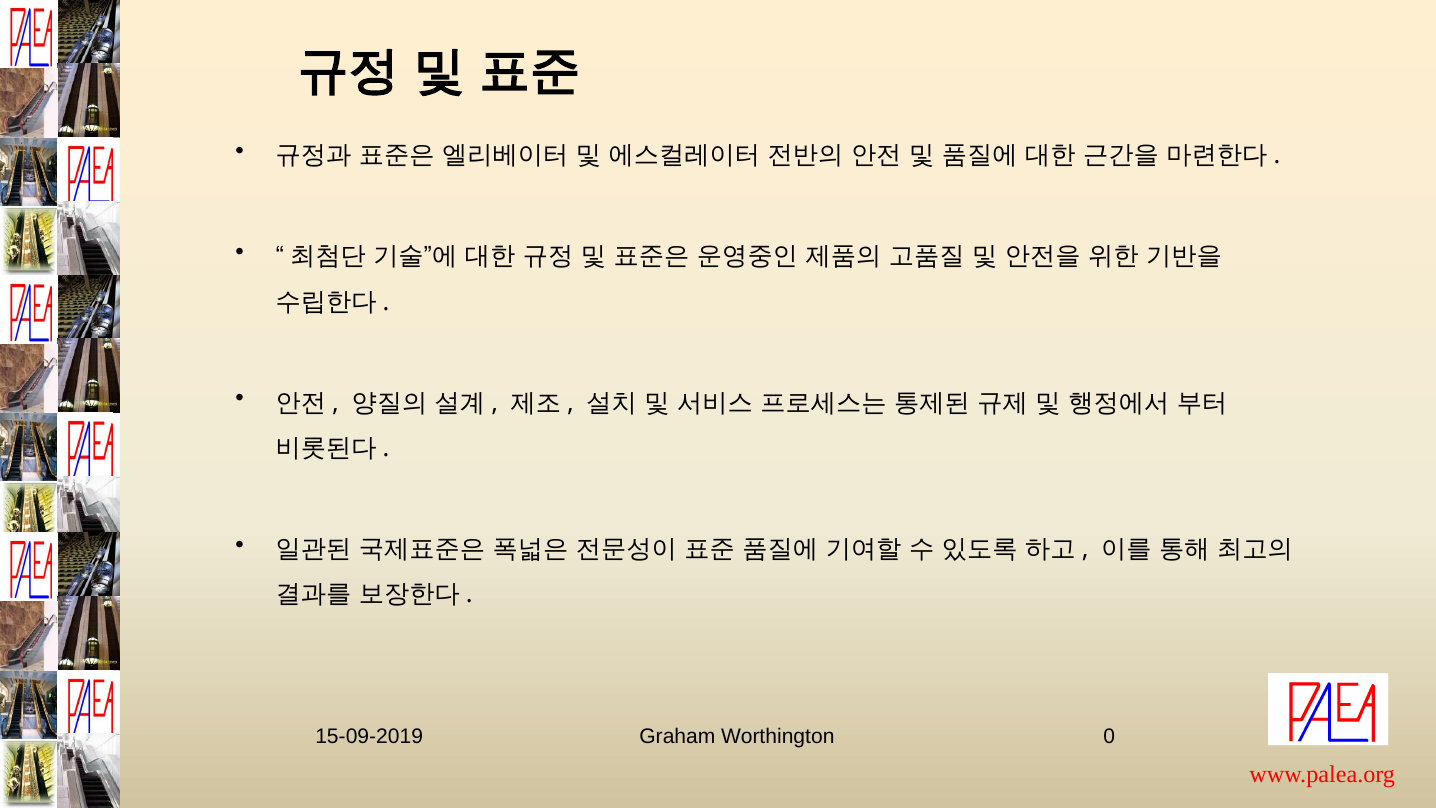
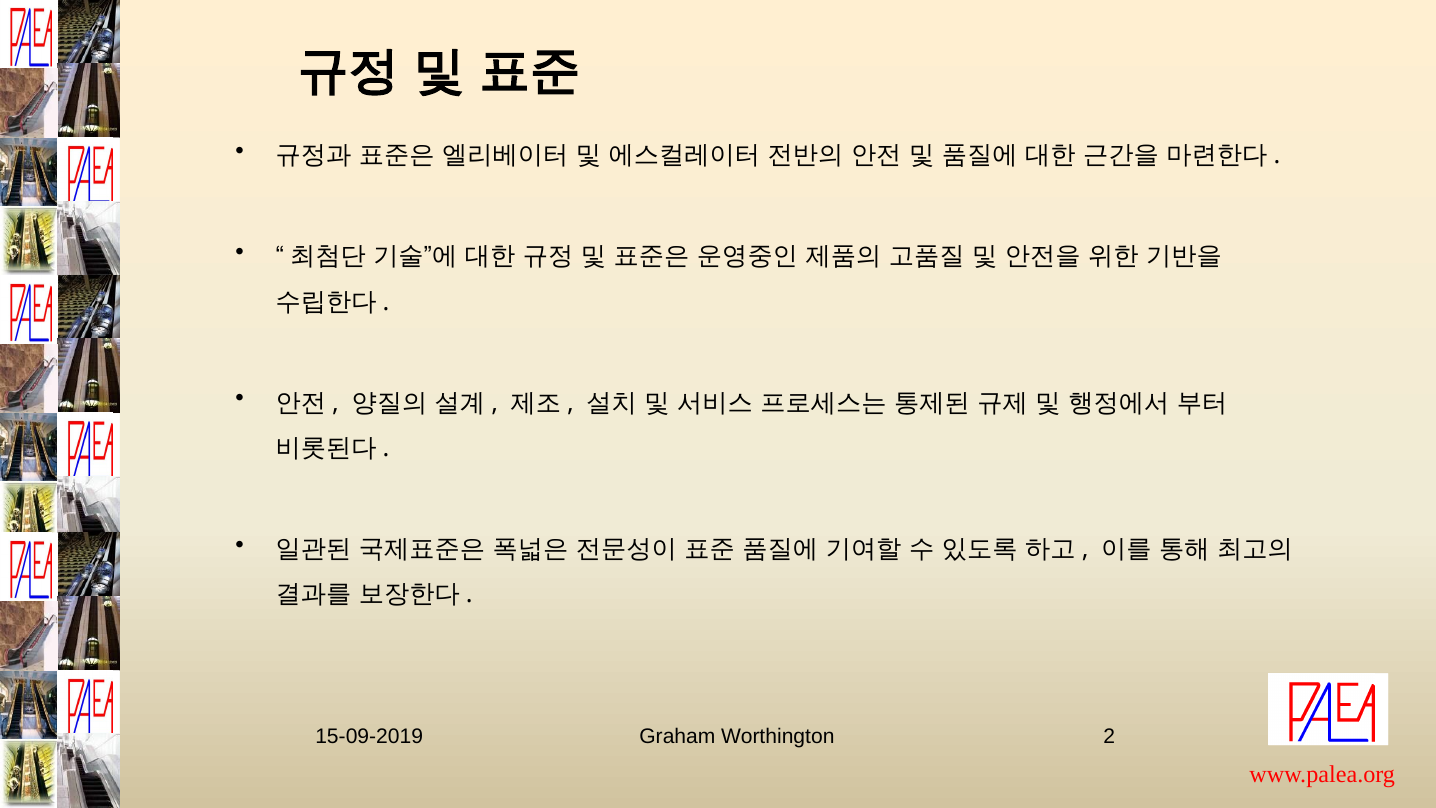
0: 0 -> 2
